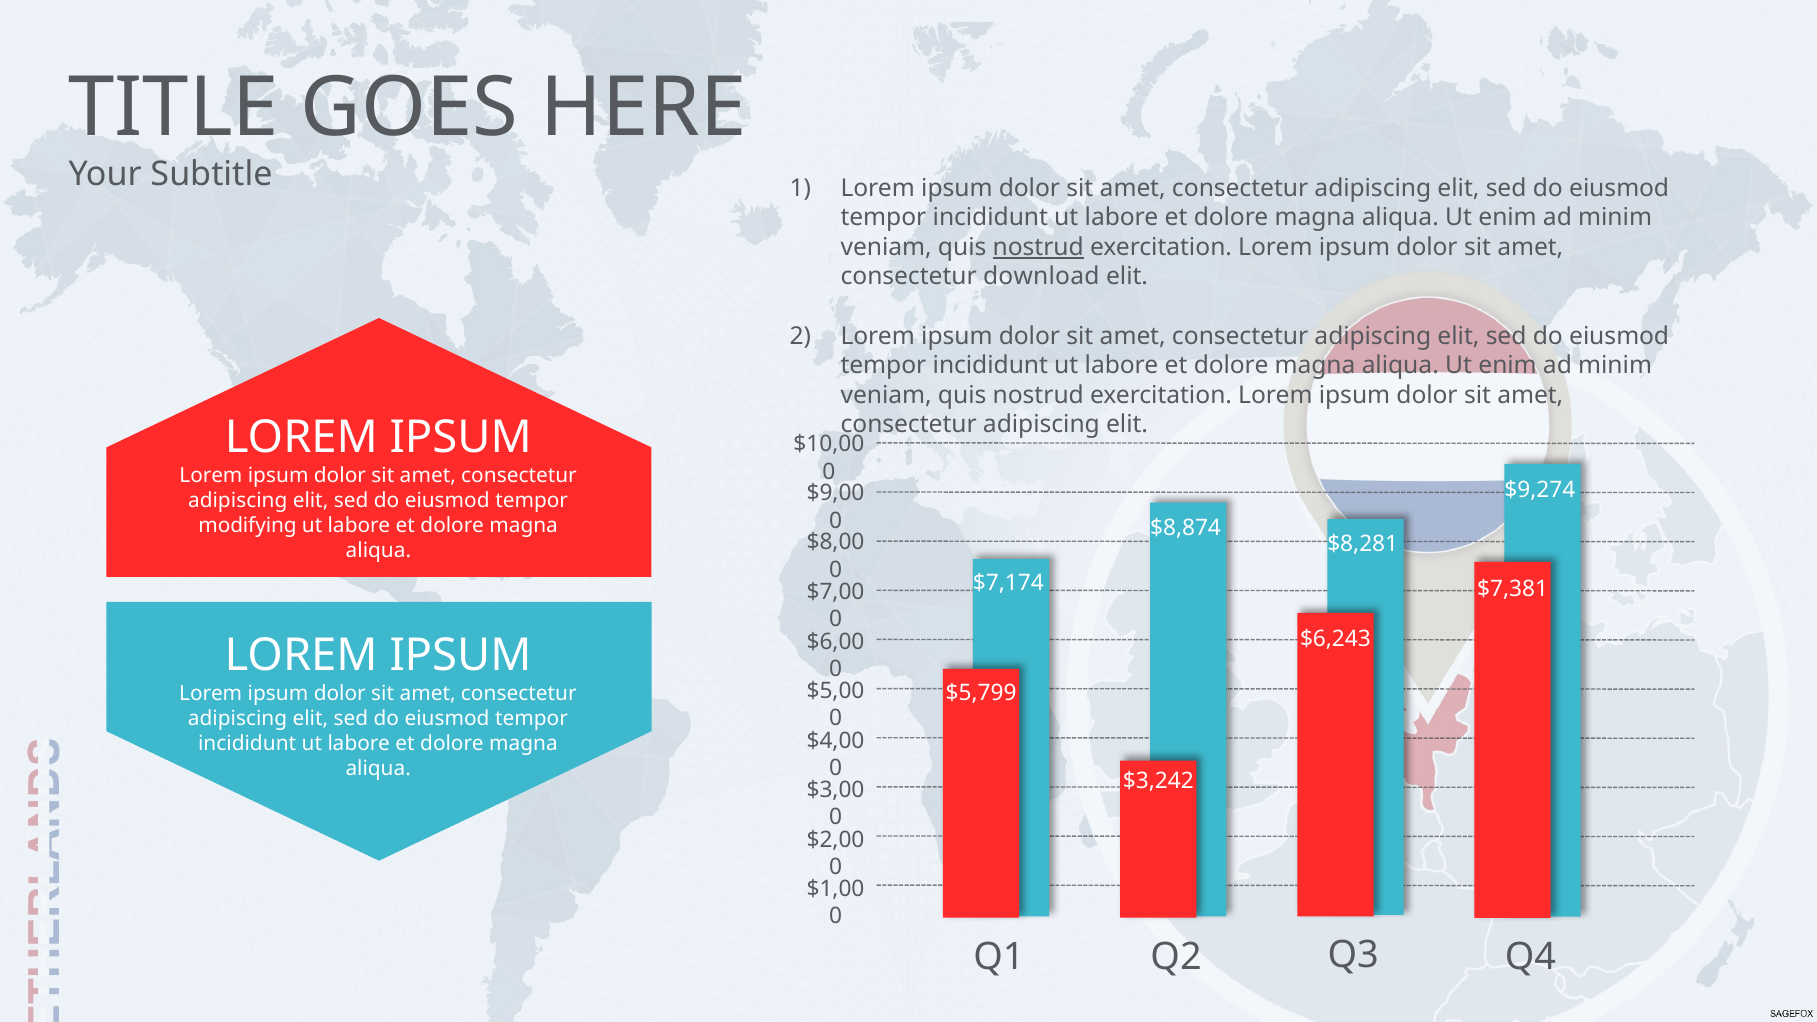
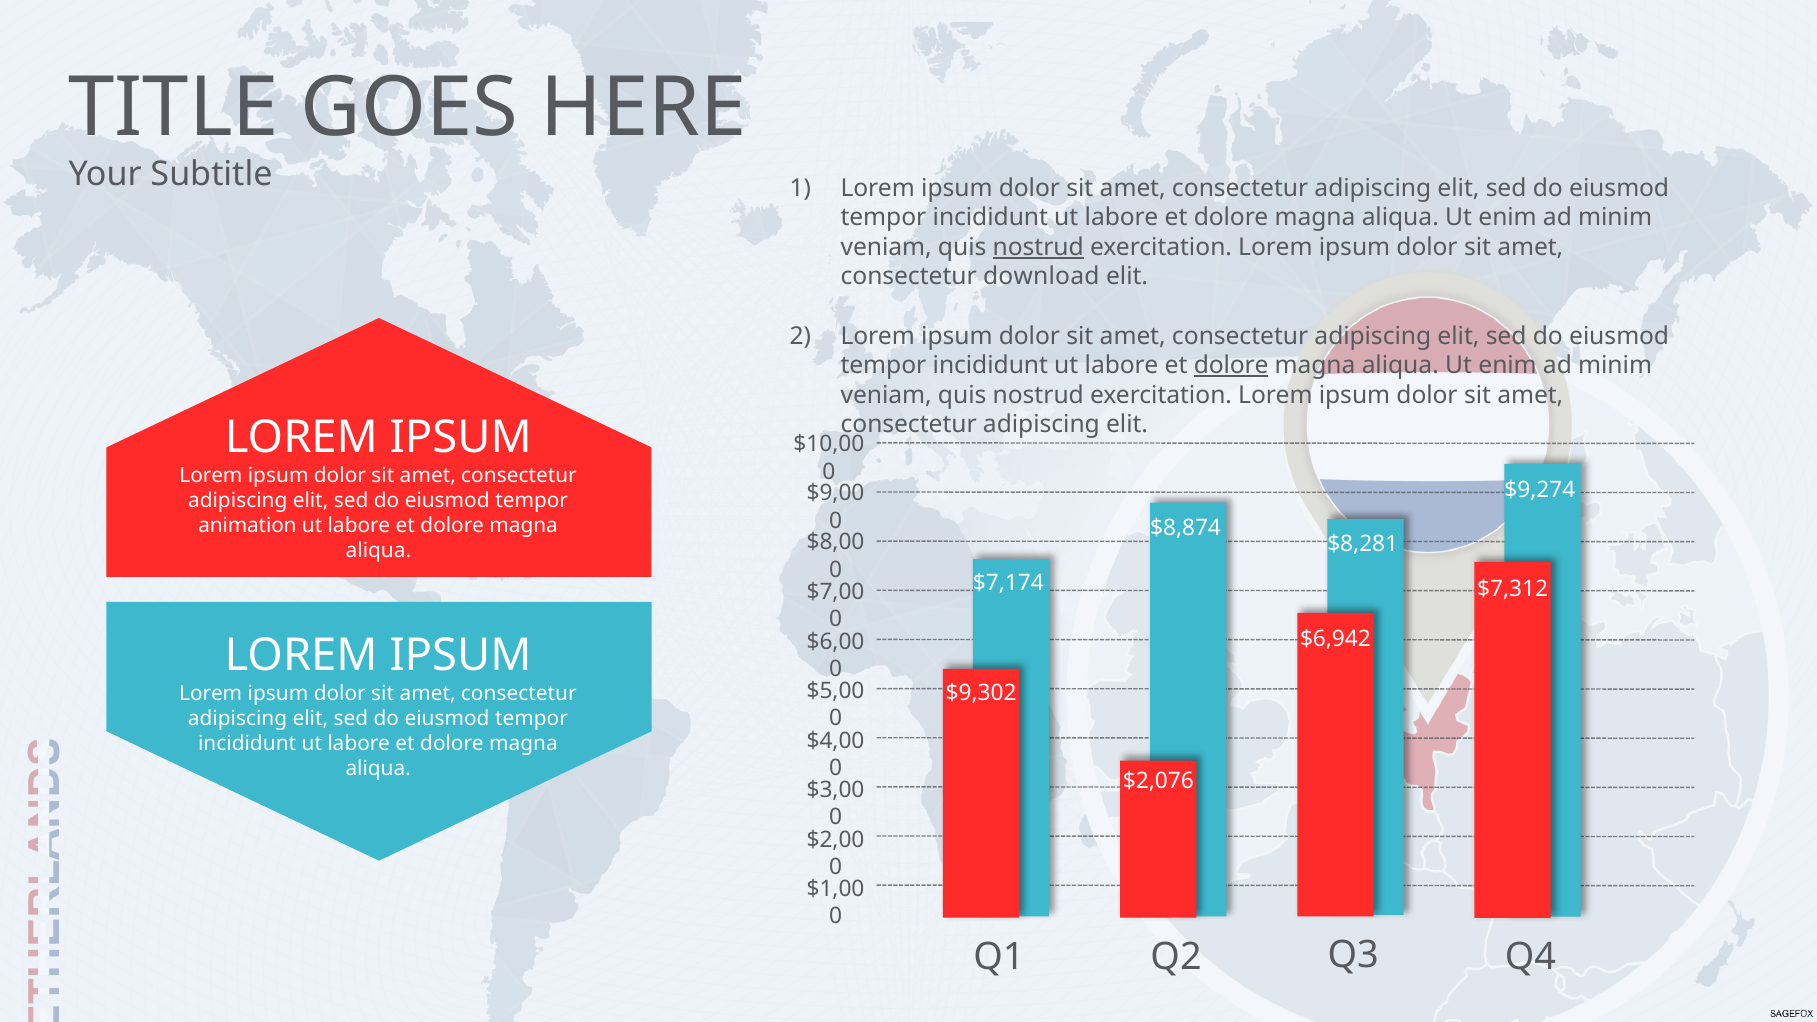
dolore at (1231, 365) underline: none -> present
modifying: modifying -> animation
$7,381: $7,381 -> $7,312
$6,243: $6,243 -> $6,942
$5,799: $5,799 -> $9,302
$3,242: $3,242 -> $2,076
